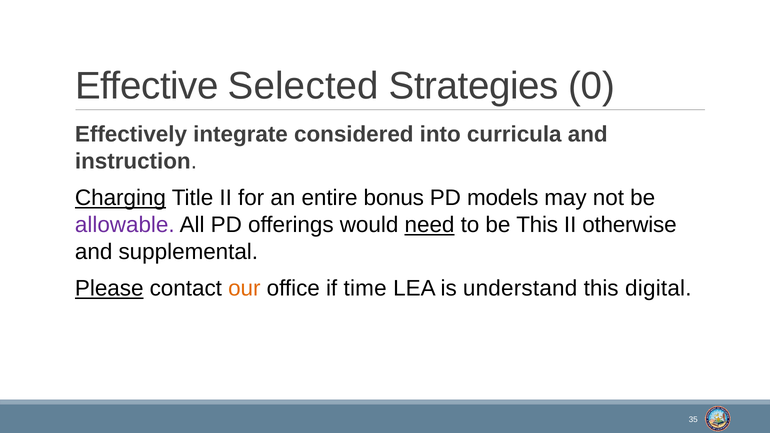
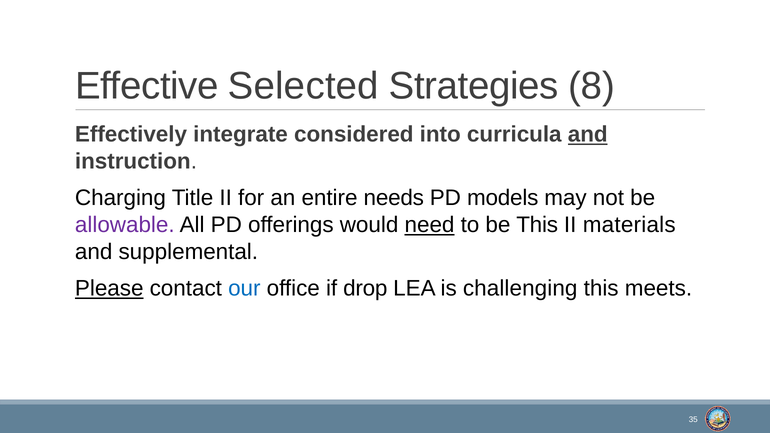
0: 0 -> 8
and at (588, 135) underline: none -> present
Charging underline: present -> none
bonus: bonus -> needs
otherwise: otherwise -> materials
our colour: orange -> blue
time: time -> drop
understand: understand -> challenging
digital: digital -> meets
